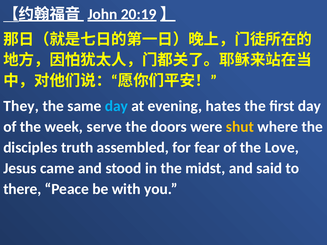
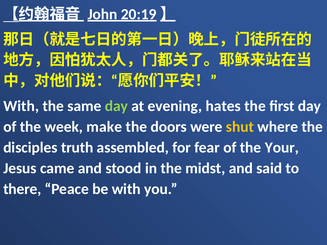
They at (21, 106): They -> With
day at (116, 106) colour: light blue -> light green
serve: serve -> make
Love: Love -> Your
